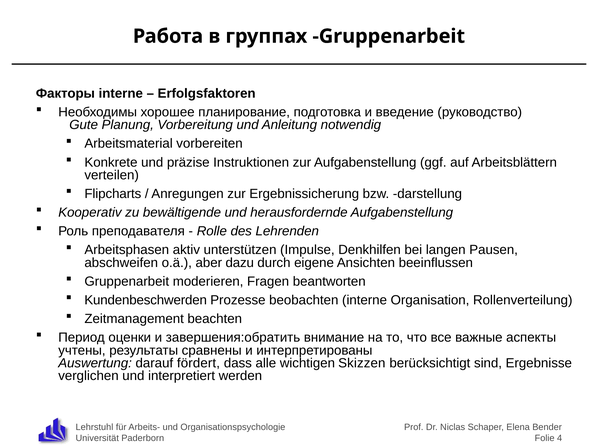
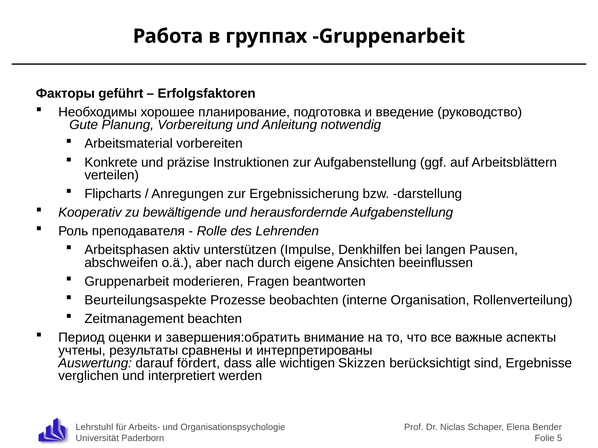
Факторы interne: interne -> geführt
dazu: dazu -> nach
Kundenbeschwerden: Kundenbeschwerden -> Beurteilungsaspekte
4: 4 -> 5
